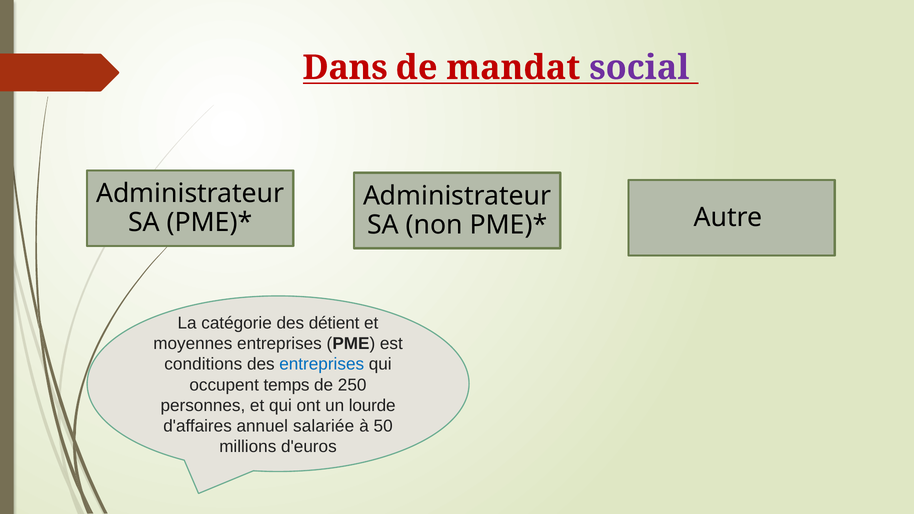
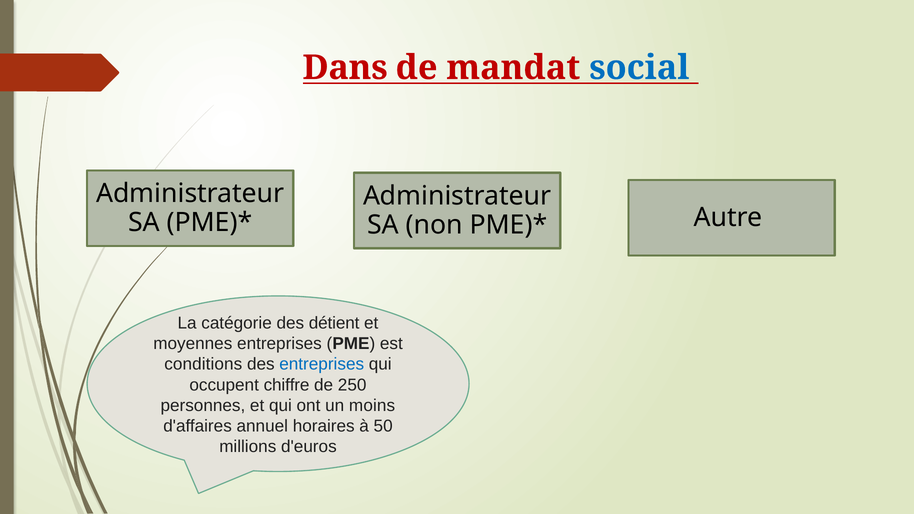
social colour: purple -> blue
temps: temps -> chiffre
lourde: lourde -> moins
salariée: salariée -> horaires
